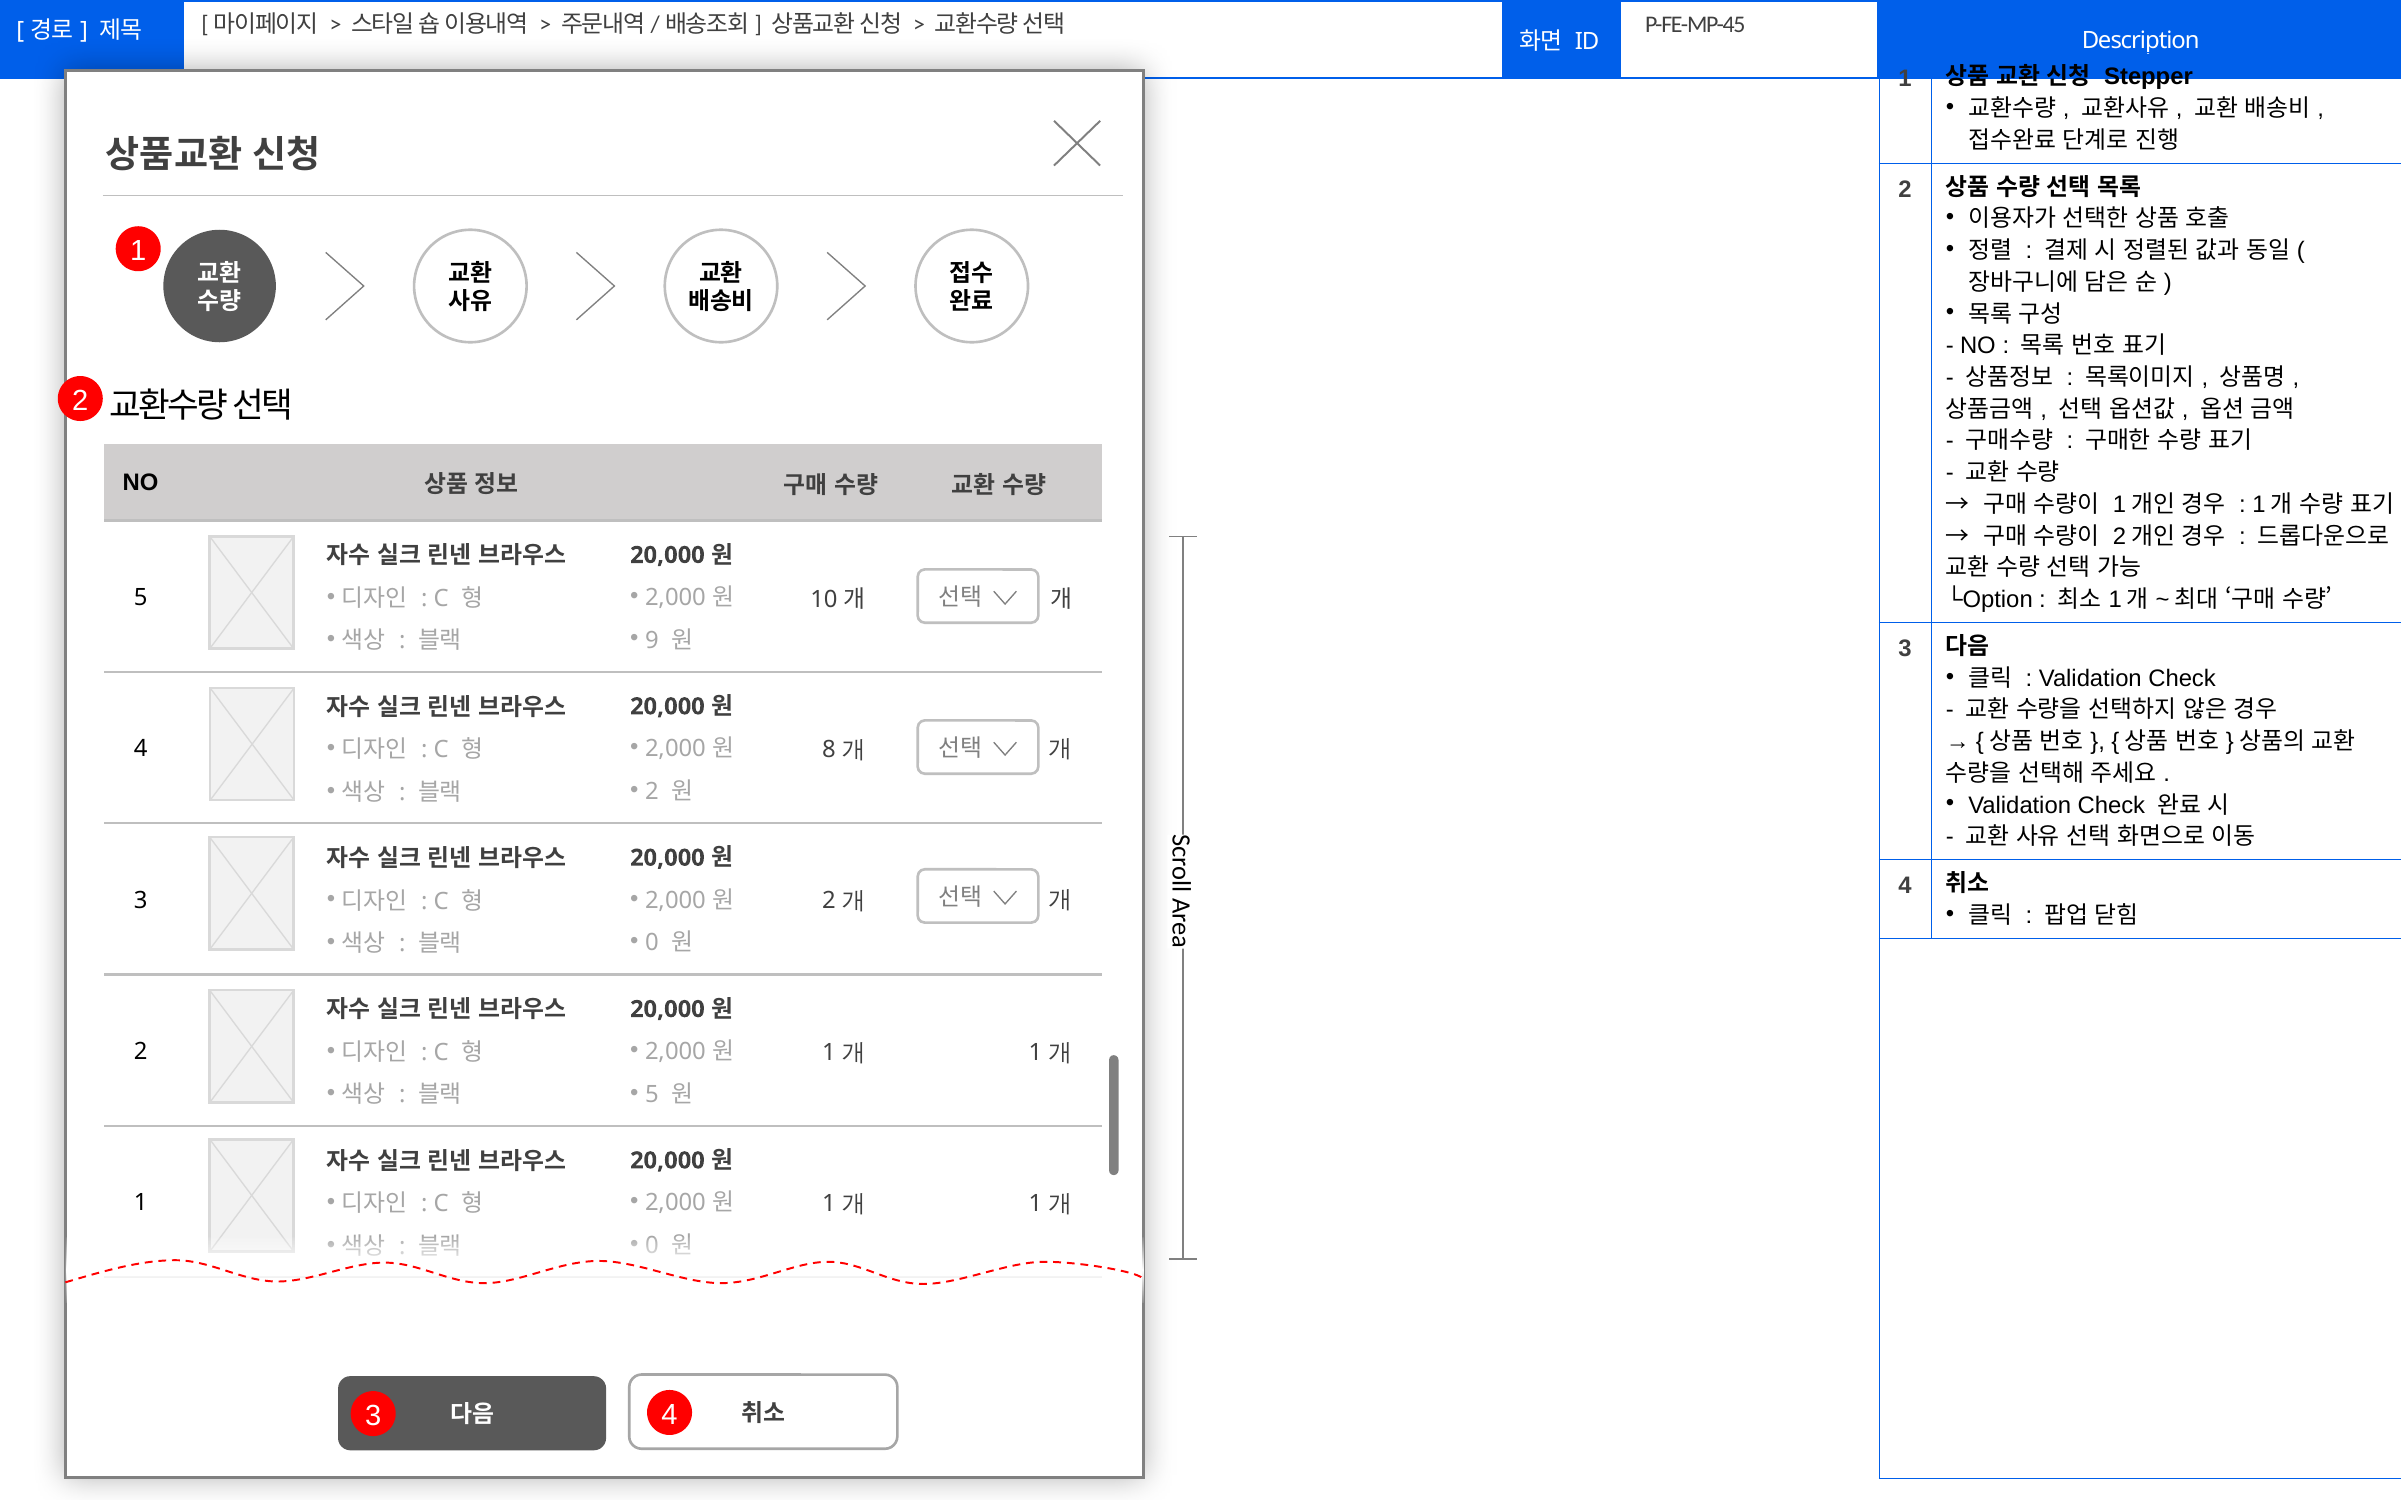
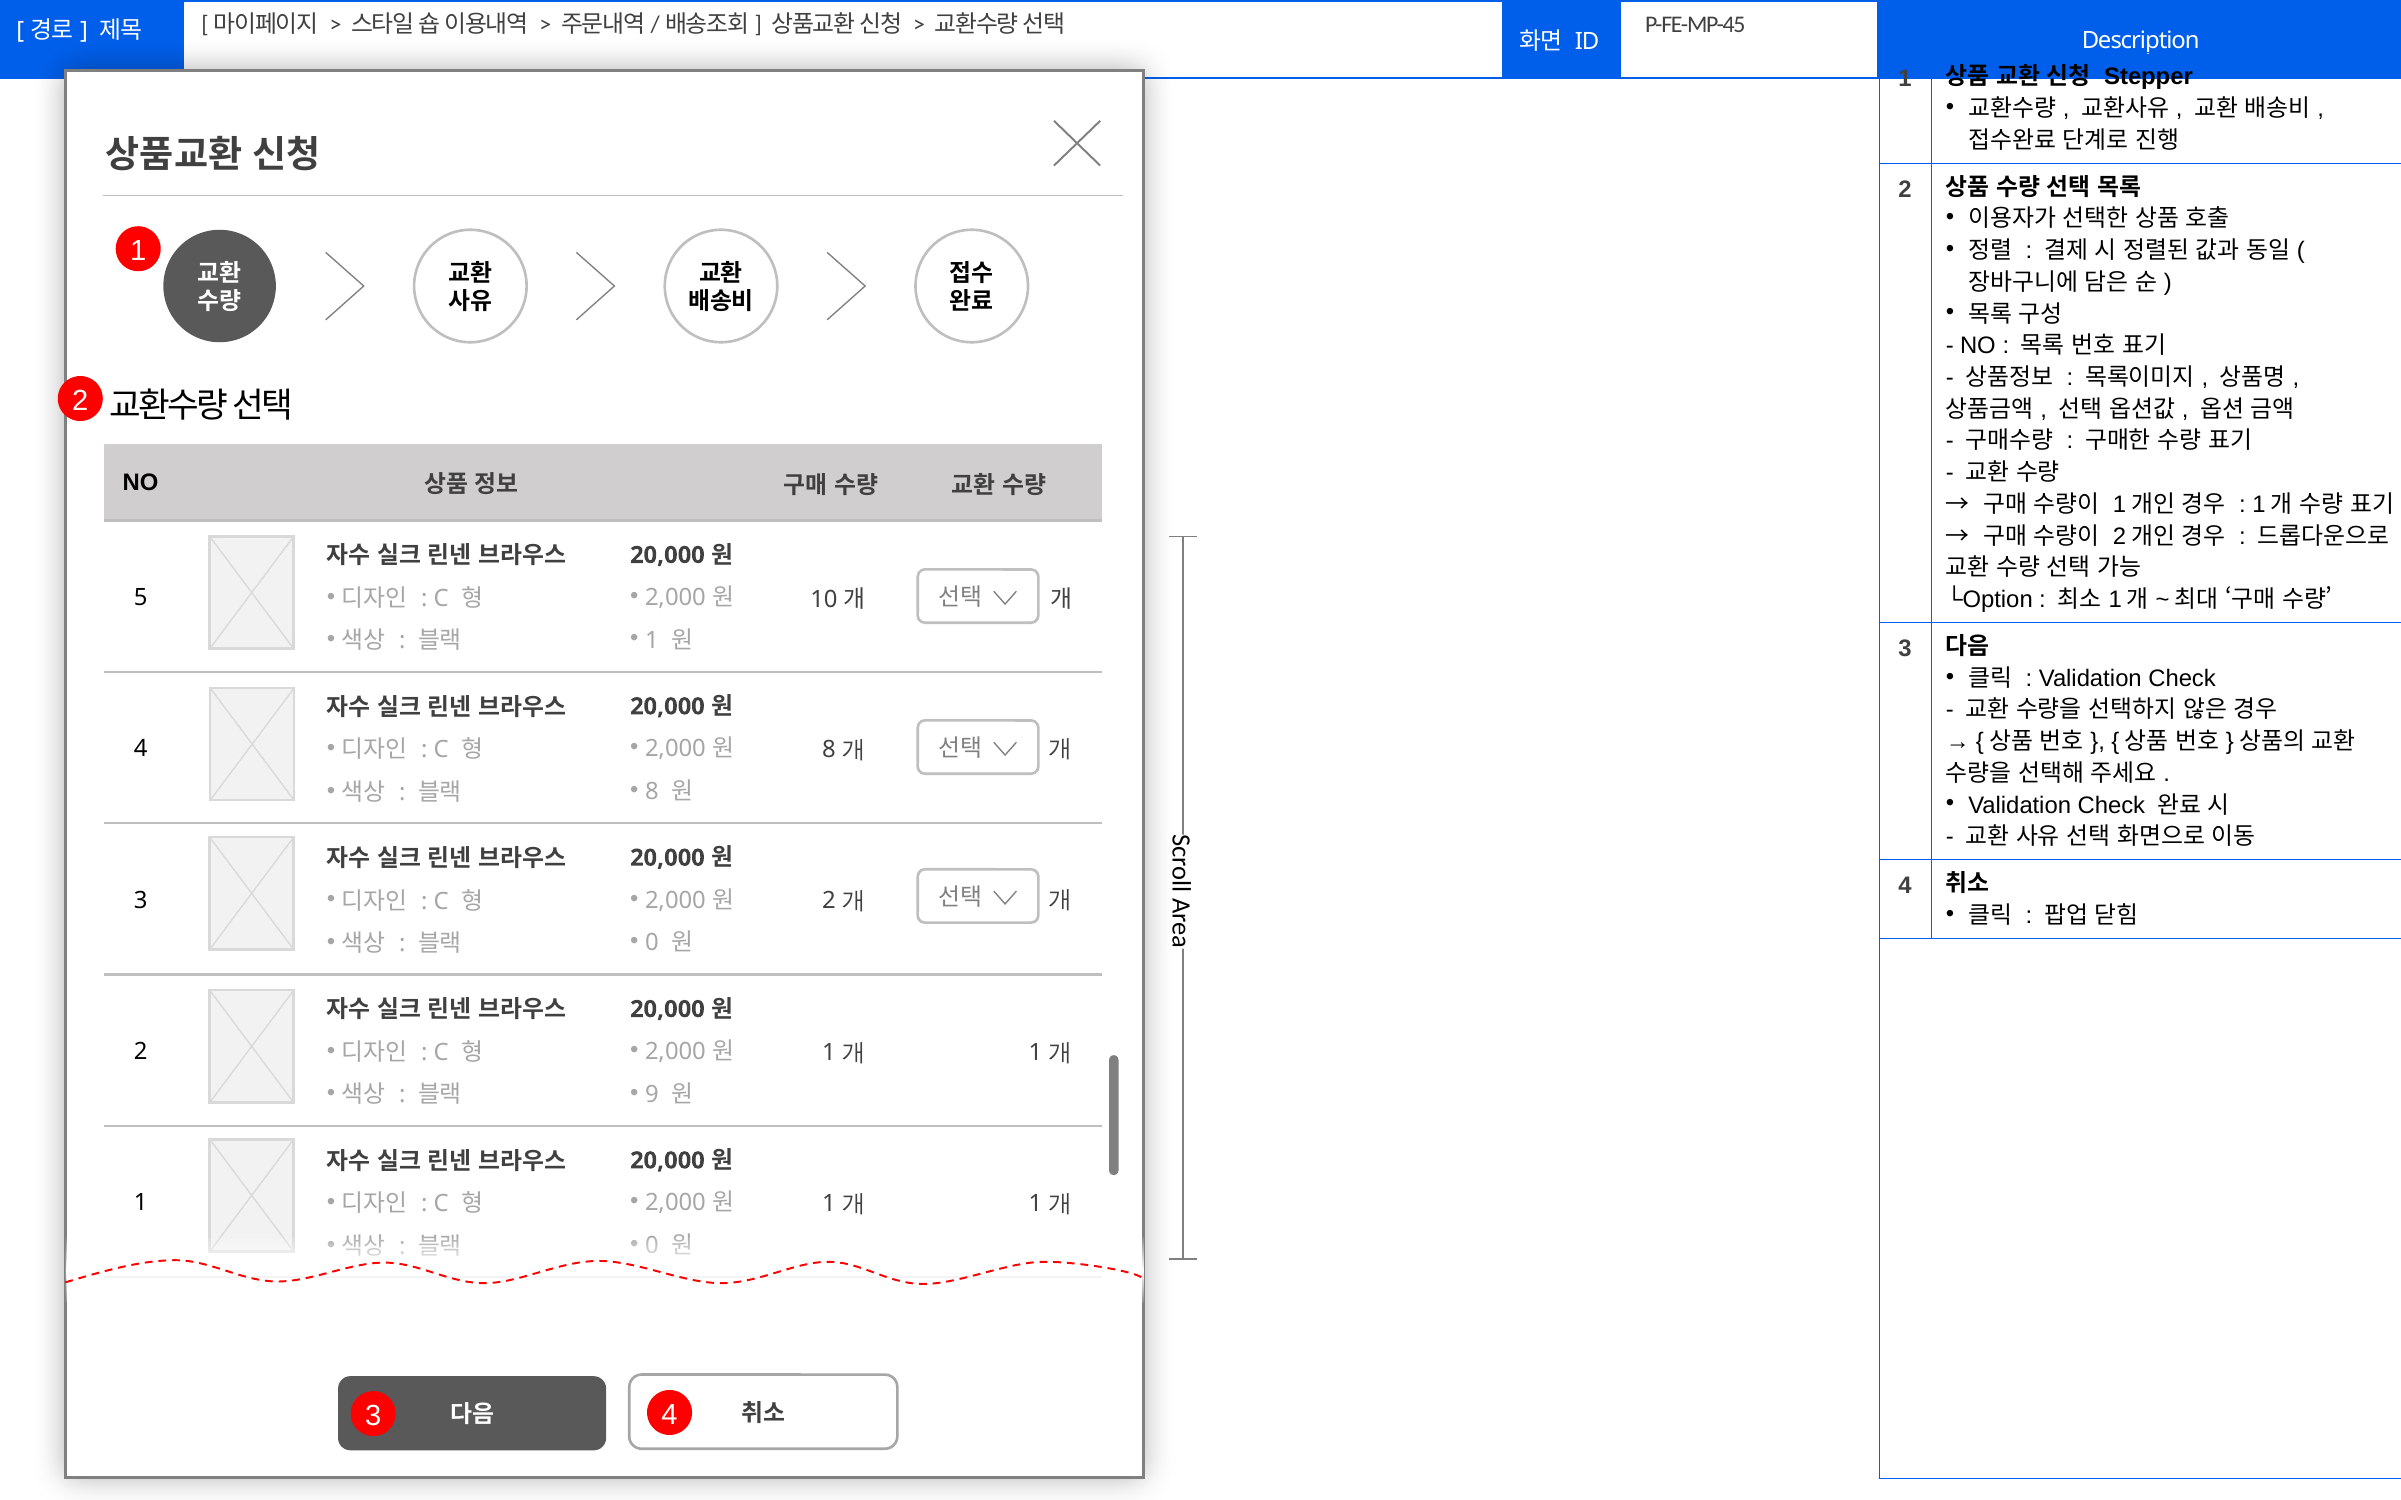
9 at (652, 640): 9 -> 1
2 at (652, 792): 2 -> 8
5 at (652, 1095): 5 -> 9
